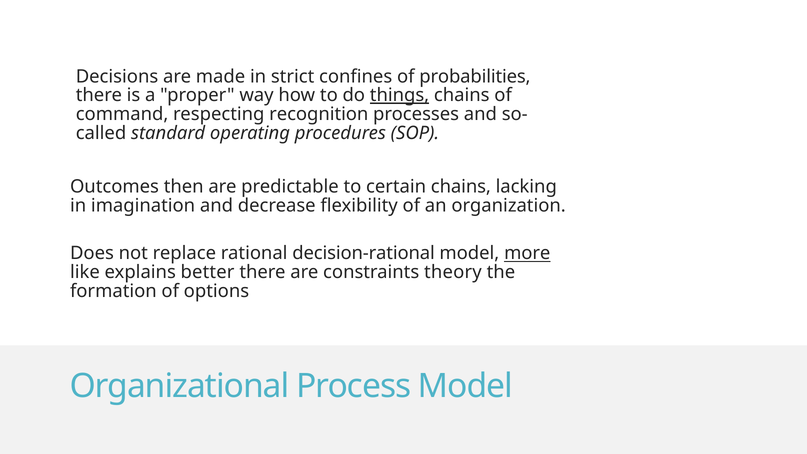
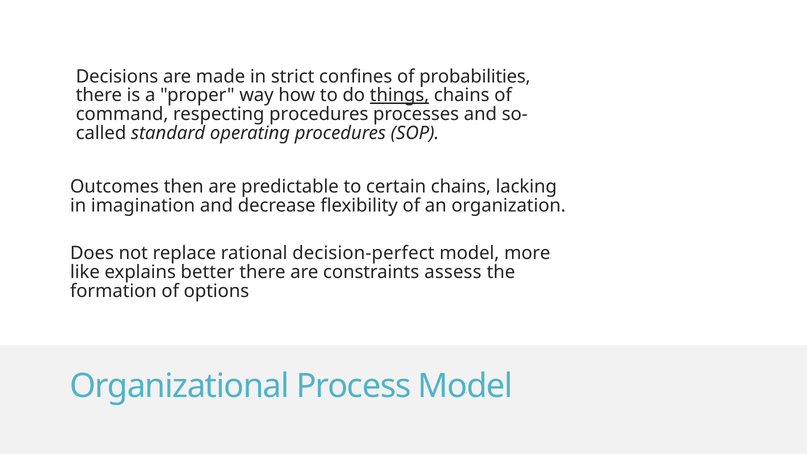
respecting recognition: recognition -> procedures
decision-rational: decision-rational -> decision-perfect
more underline: present -> none
theory: theory -> assess
